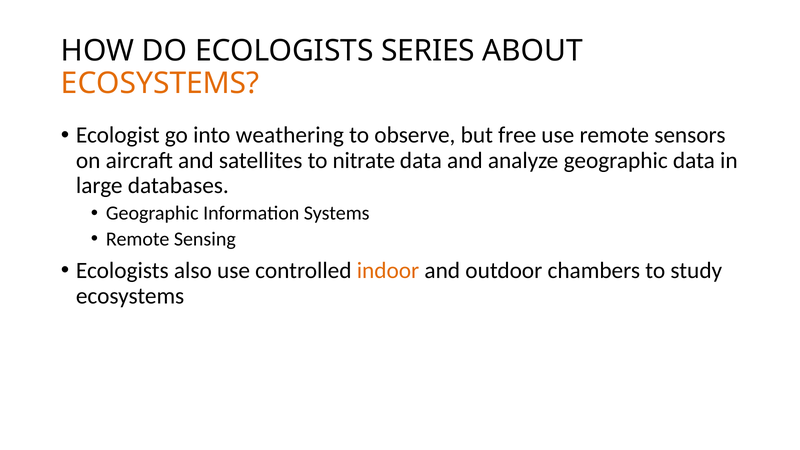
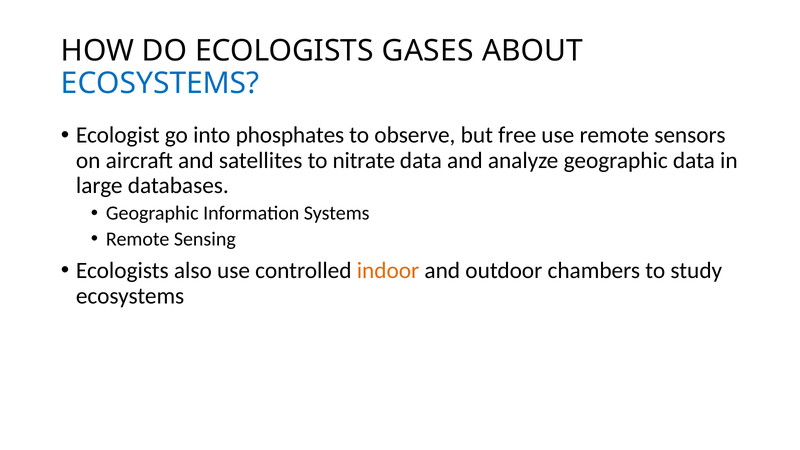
SERIES: SERIES -> GASES
ECOSYSTEMS at (160, 83) colour: orange -> blue
weathering: weathering -> phosphates
